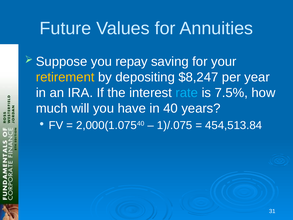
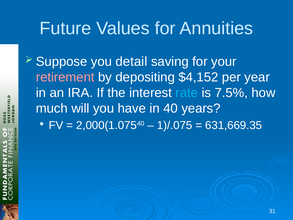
repay: repay -> detail
retirement colour: yellow -> pink
$8,247: $8,247 -> $4,152
454,513.84: 454,513.84 -> 631,669.35
